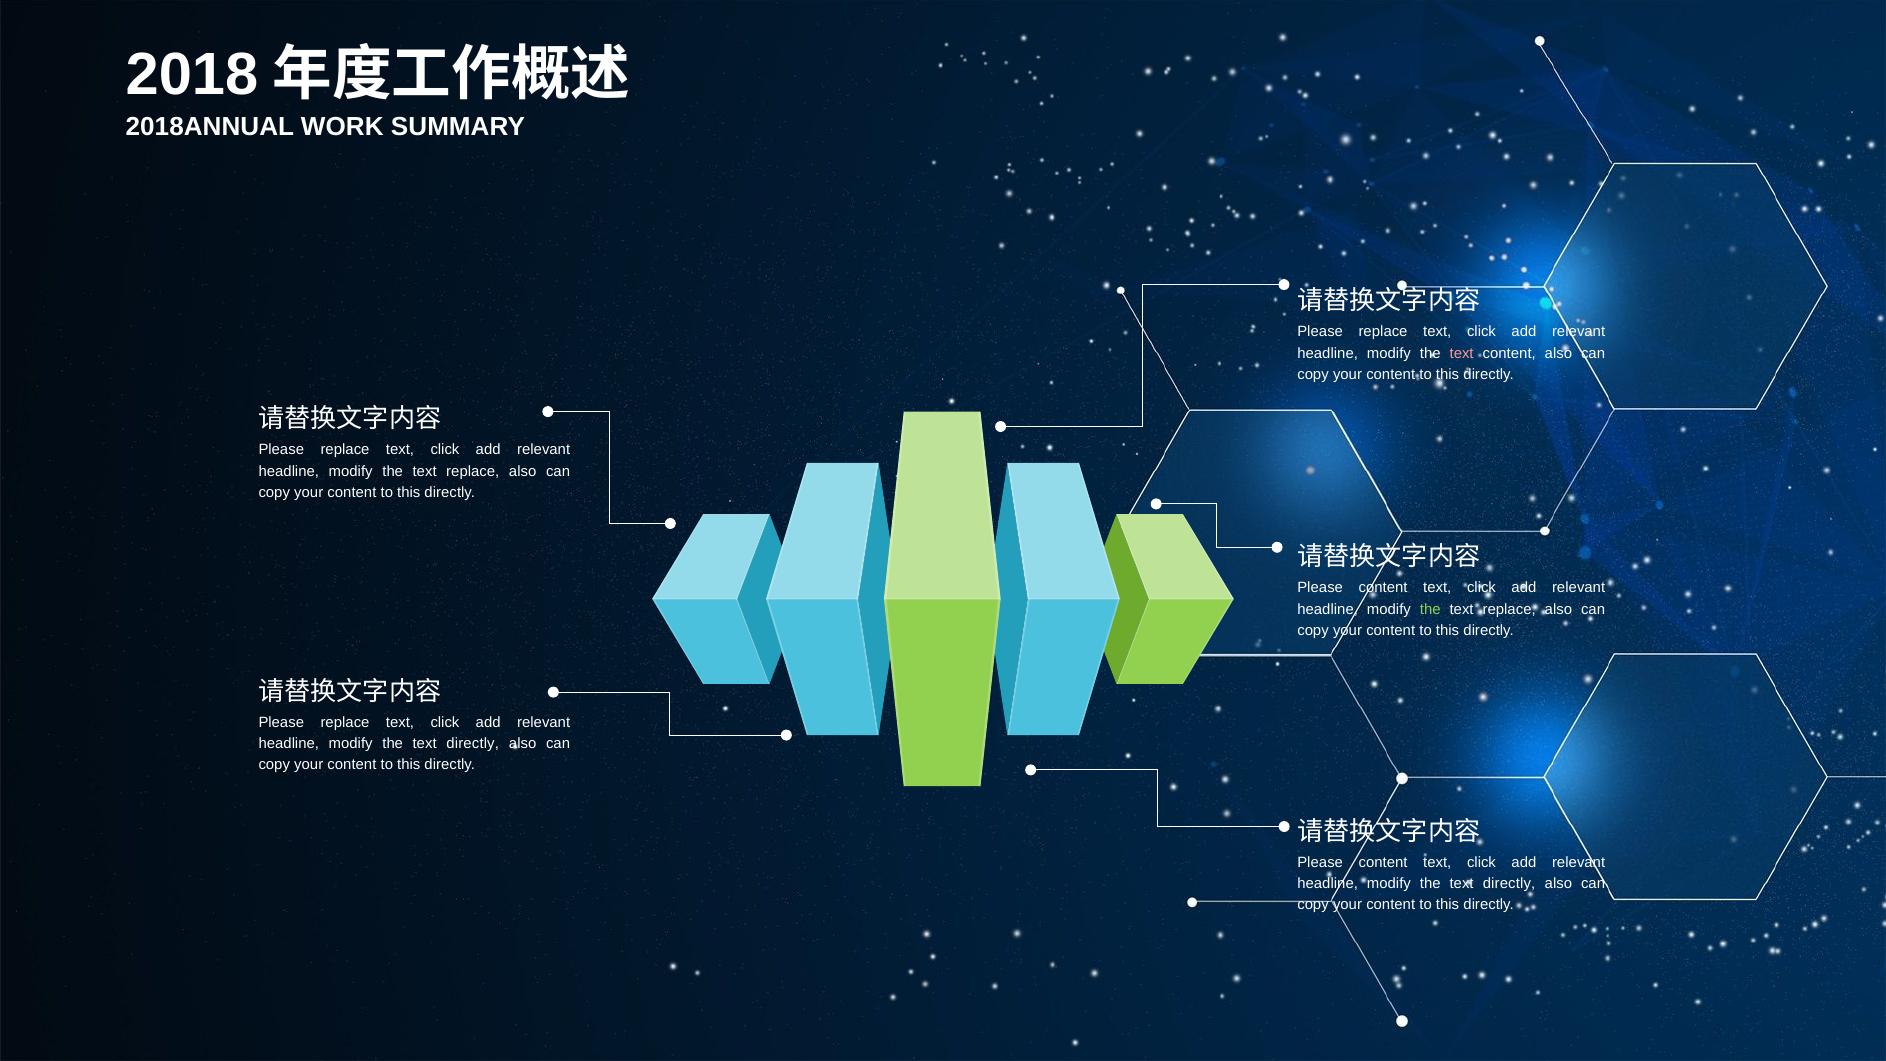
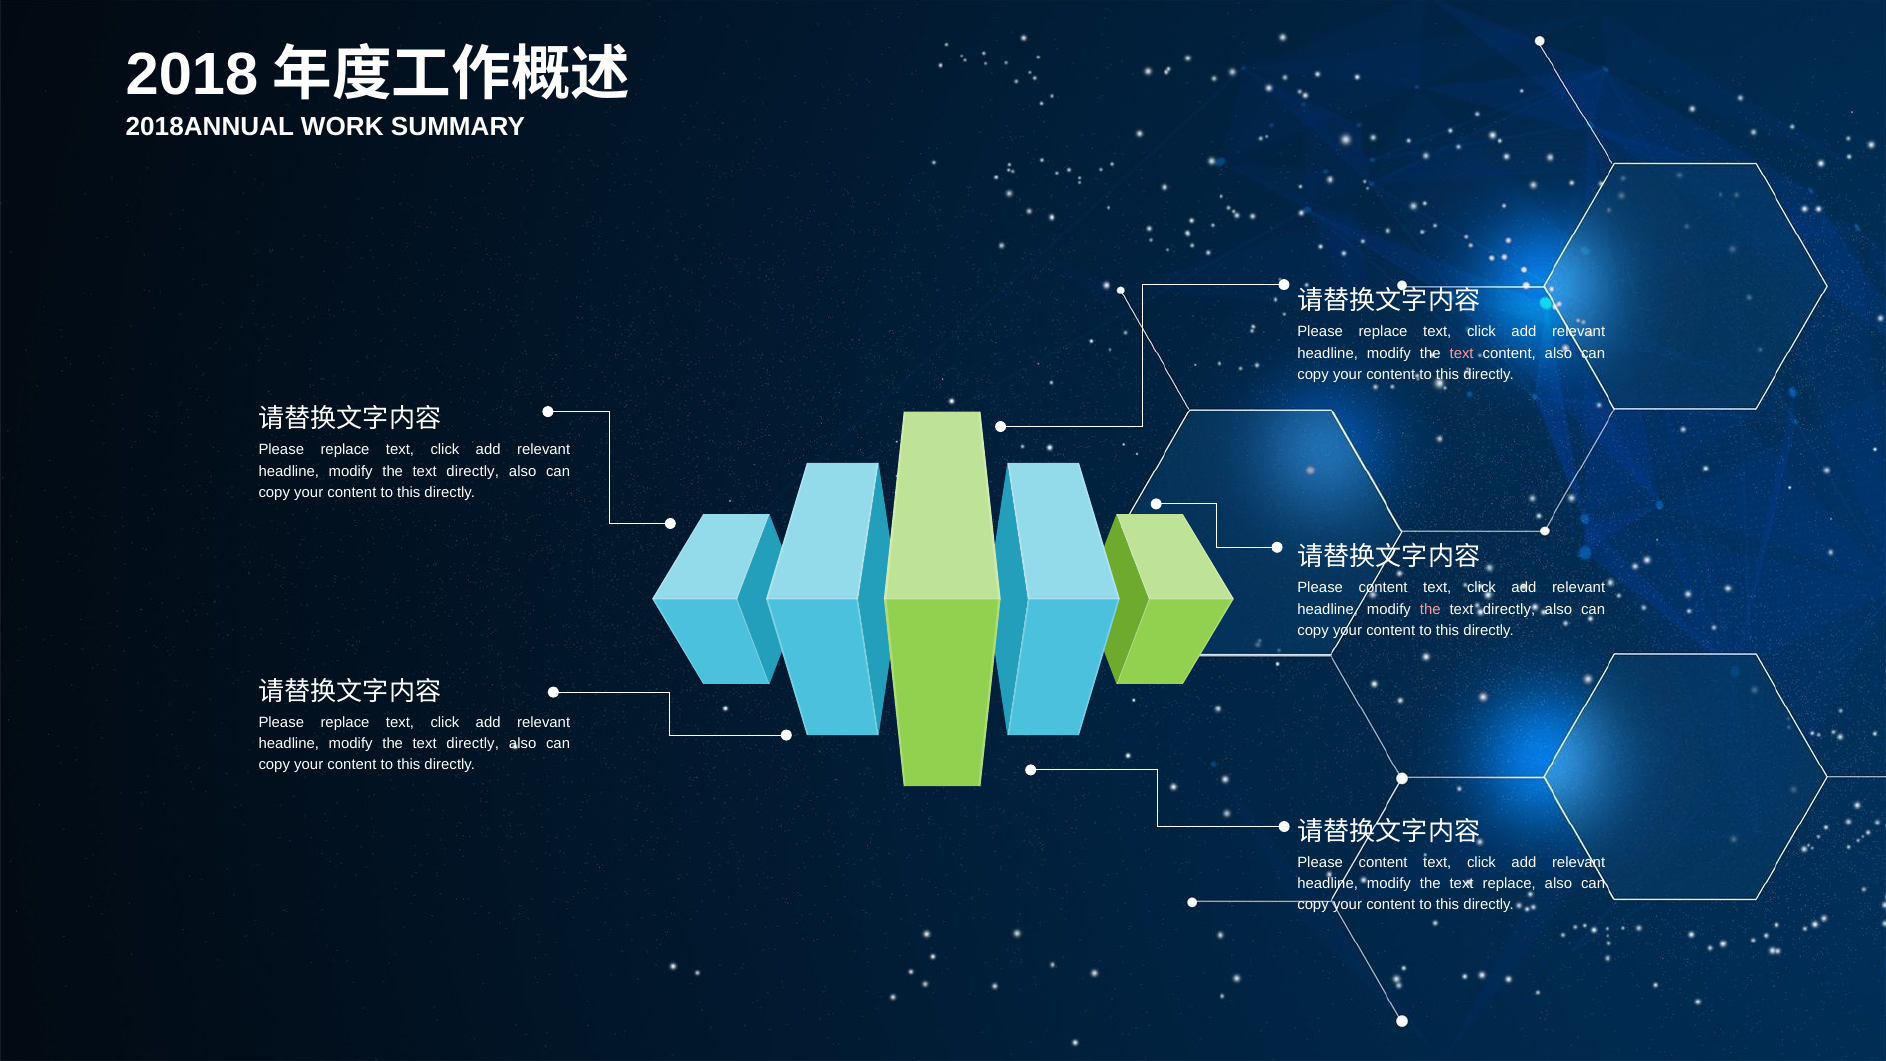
replace at (473, 471): replace -> directly
the at (1430, 609) colour: light green -> pink
replace at (1509, 609): replace -> directly
directly at (1509, 883): directly -> replace
